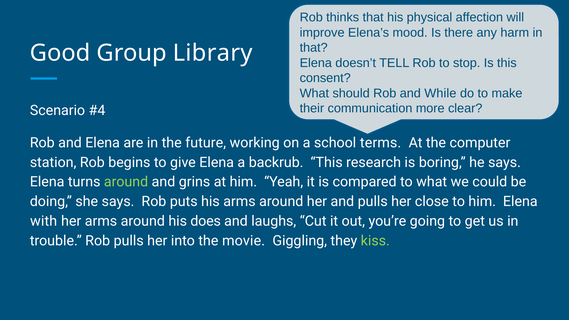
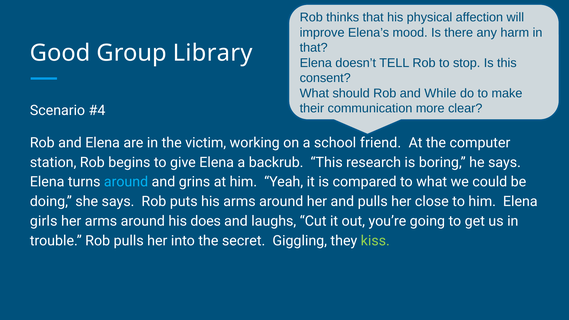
future: future -> victim
terms: terms -> friend
around at (126, 182) colour: light green -> light blue
with: with -> girls
movie: movie -> secret
